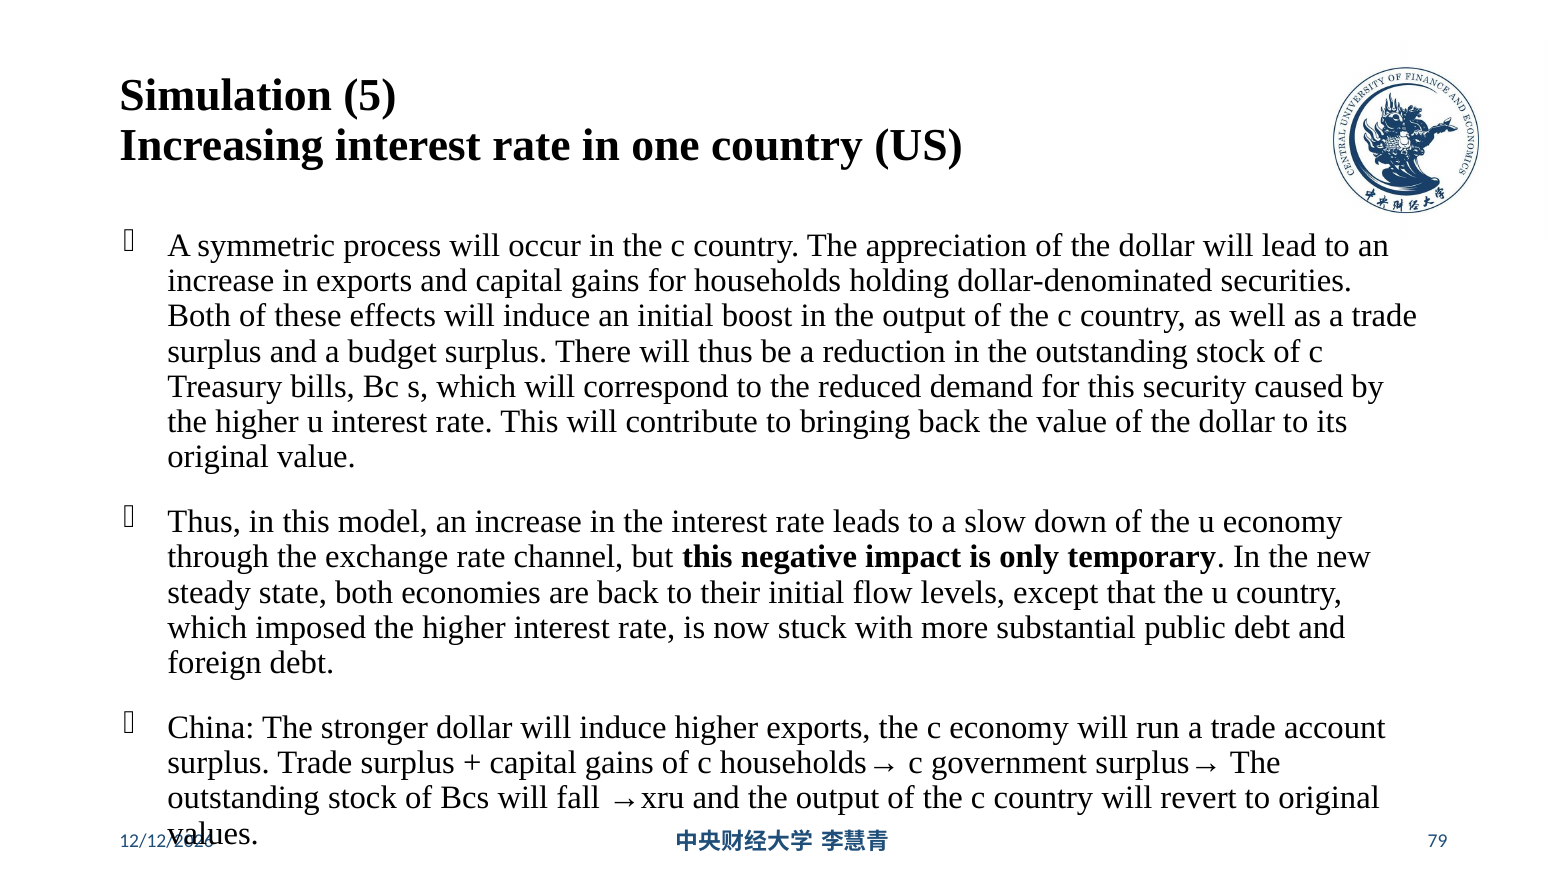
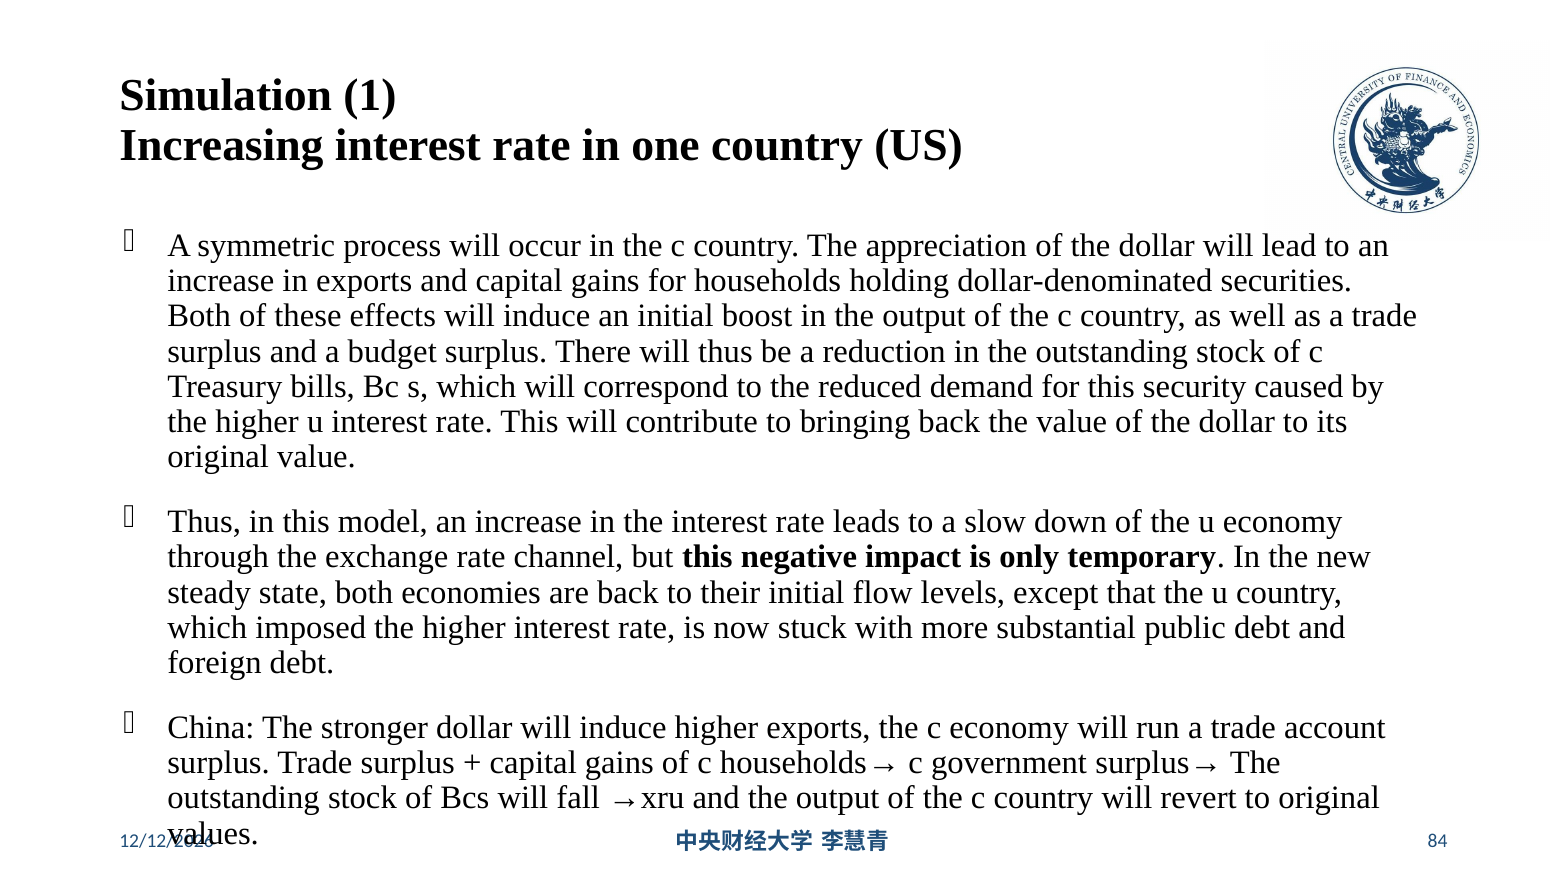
5: 5 -> 1
79: 79 -> 84
